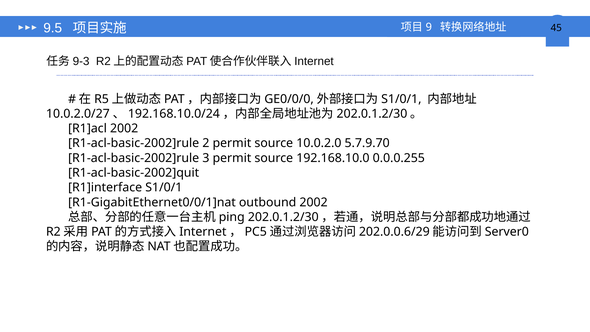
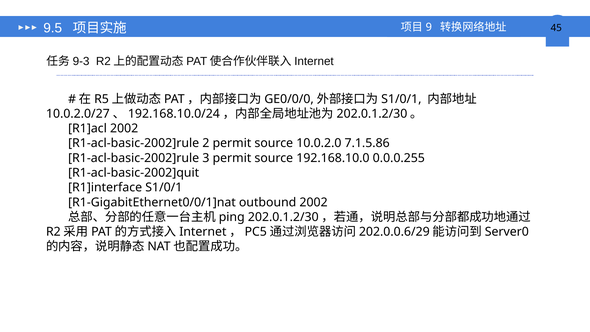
5.7.9.70: 5.7.9.70 -> 7.1.5.86
